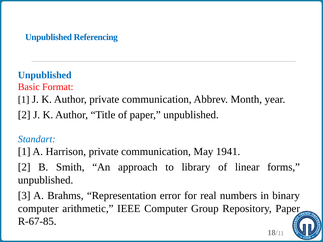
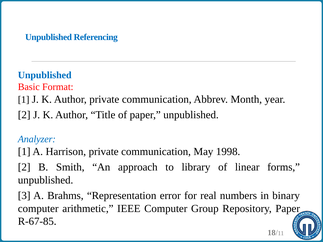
Standart: Standart -> Analyzer
1941: 1941 -> 1998
